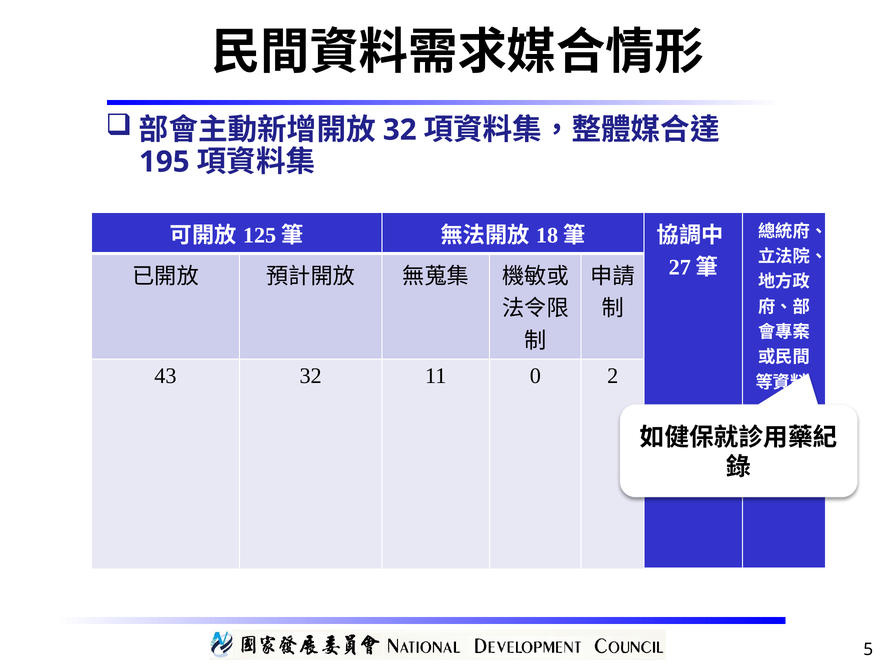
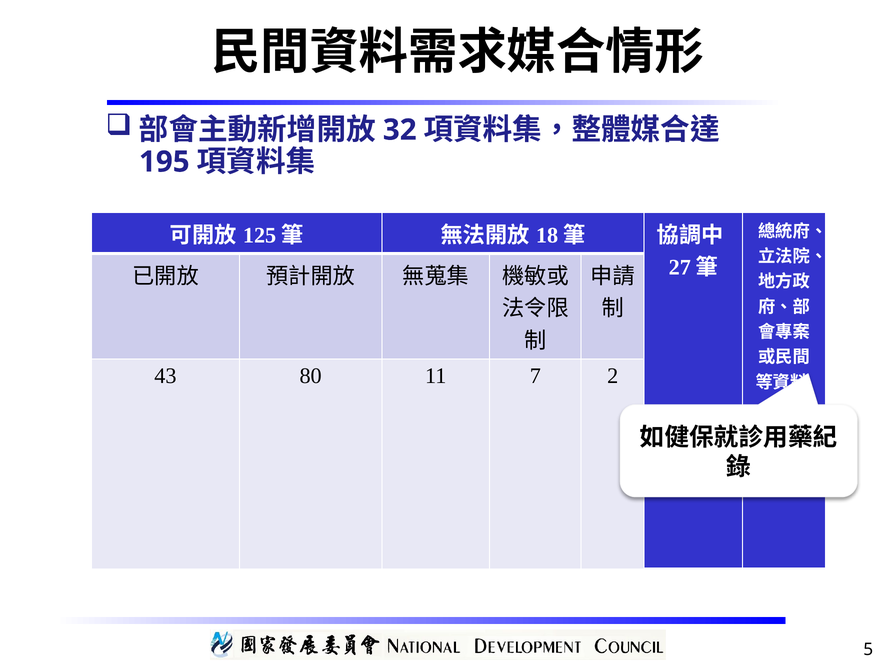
43 32: 32 -> 80
0: 0 -> 7
